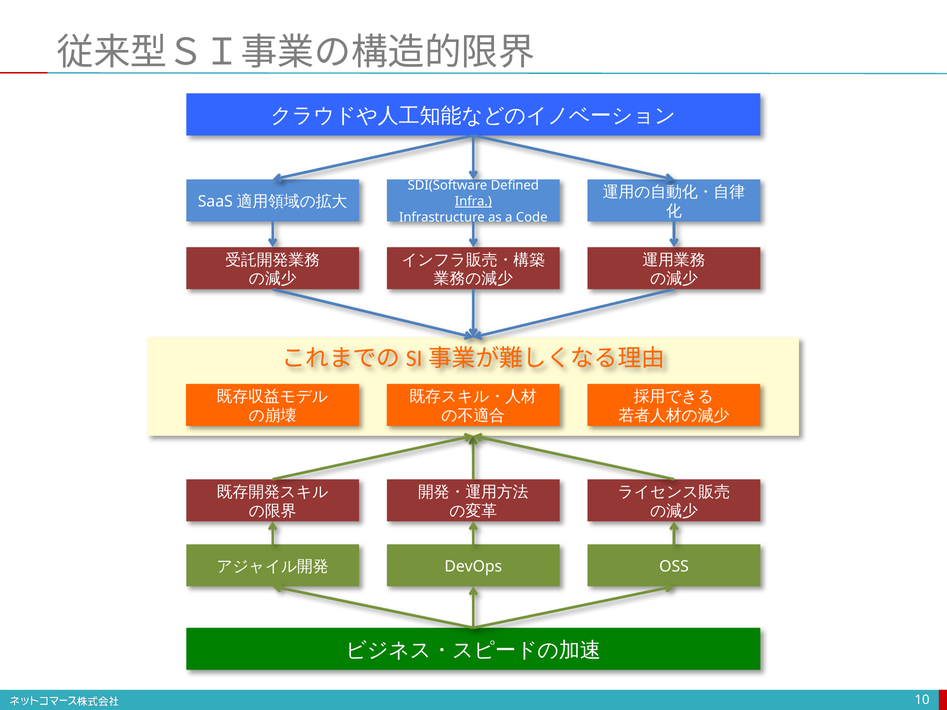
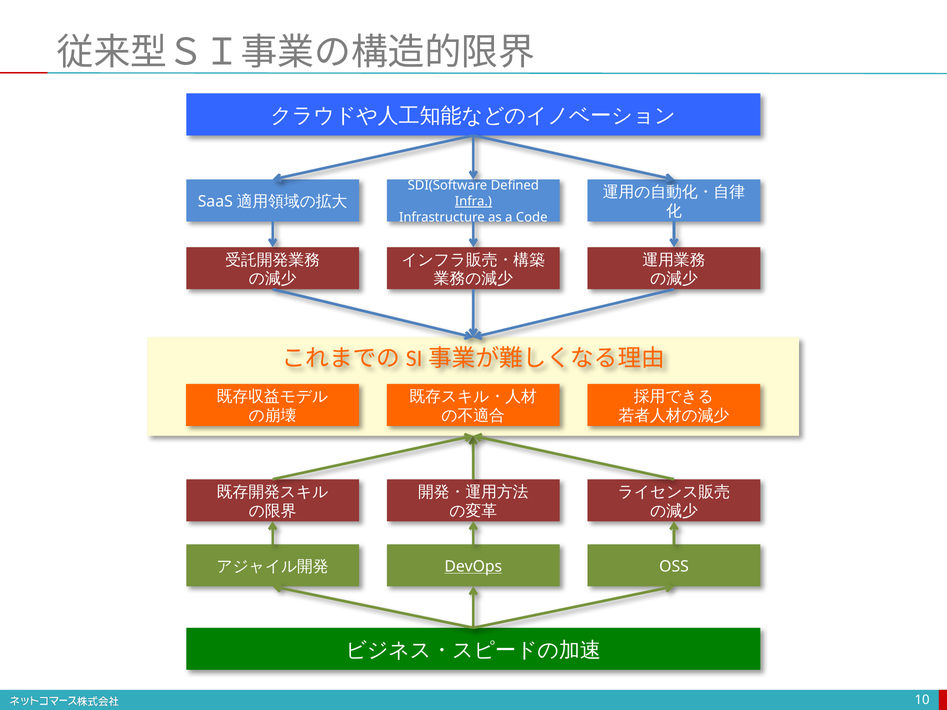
DevOps underline: none -> present
